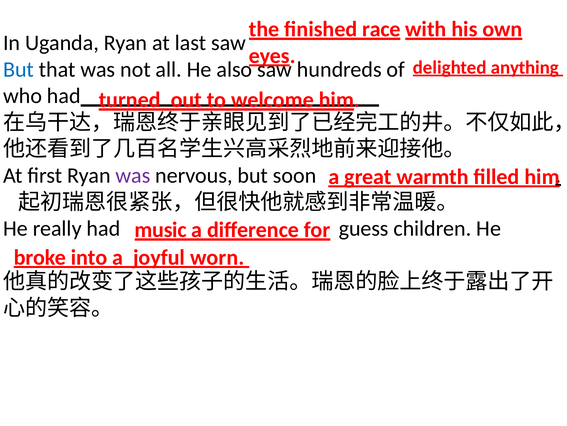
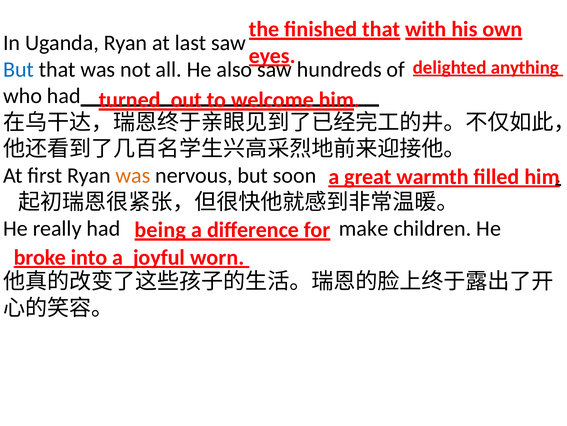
finished race: race -> that
was at (133, 175) colour: purple -> orange
guess: guess -> make
music: music -> being
